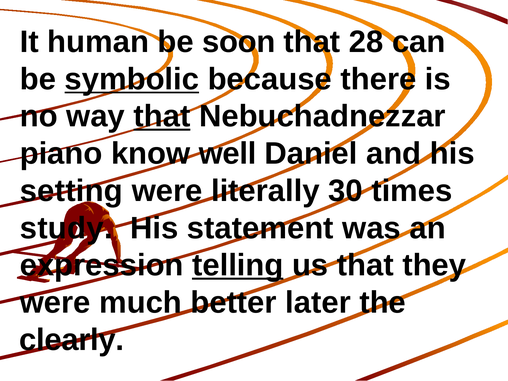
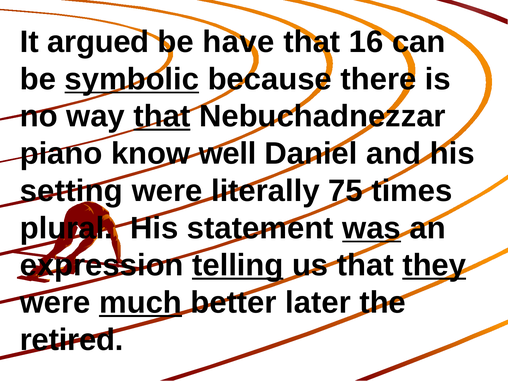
human: human -> argued
soon: soon -> have
28: 28 -> 16
30: 30 -> 75
study: study -> plural
was underline: none -> present
they underline: none -> present
much underline: none -> present
clearly: clearly -> retired
